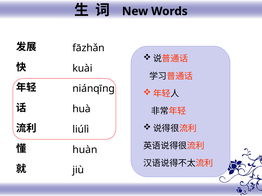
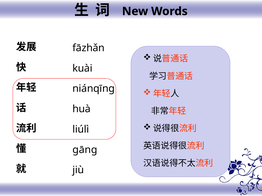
huàn: huàn -> ɡānɡ
